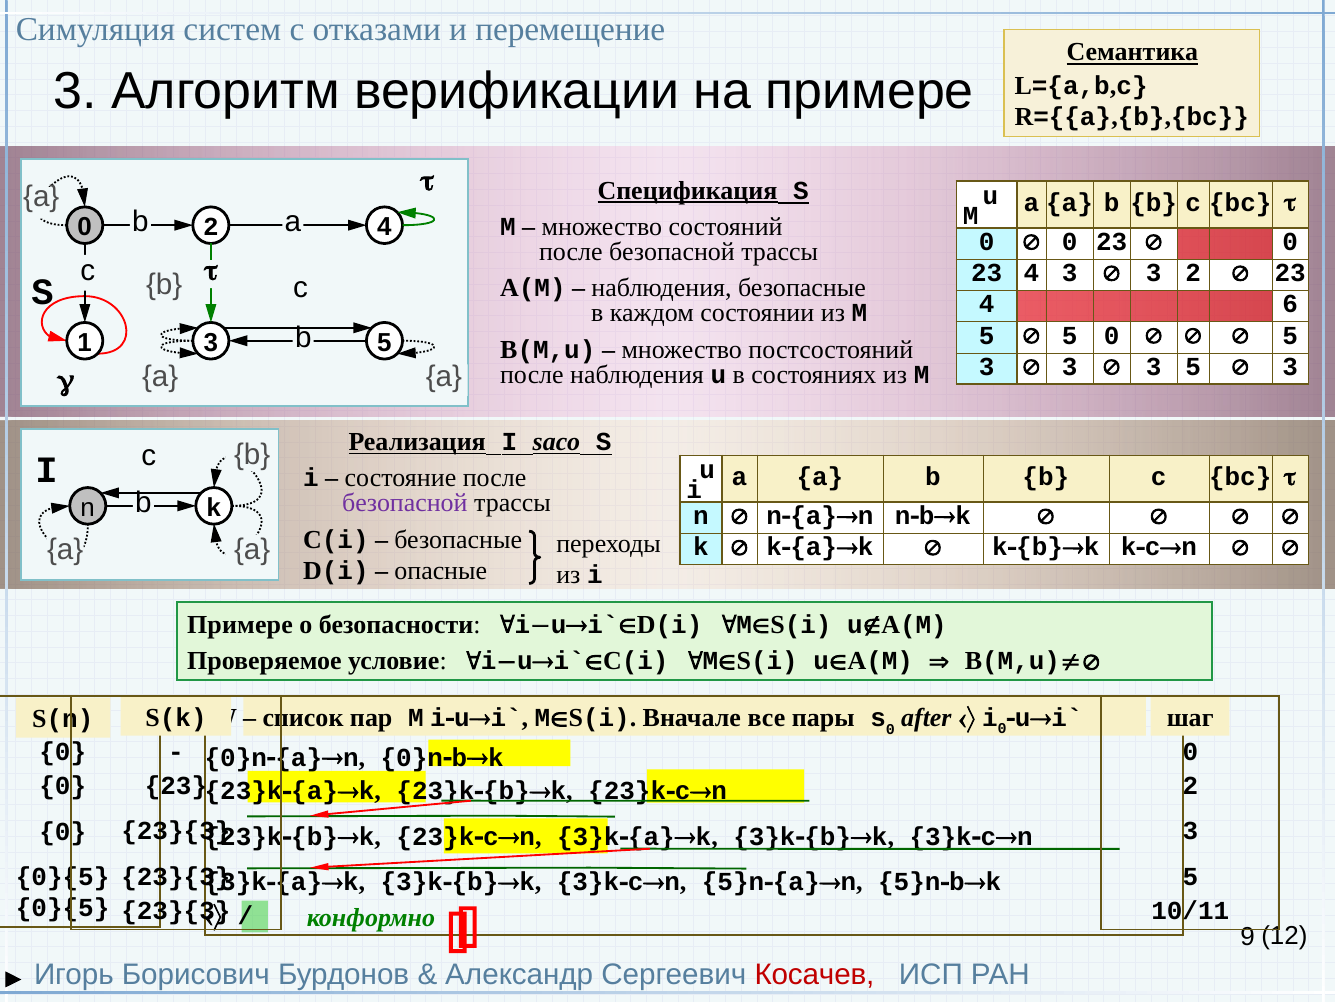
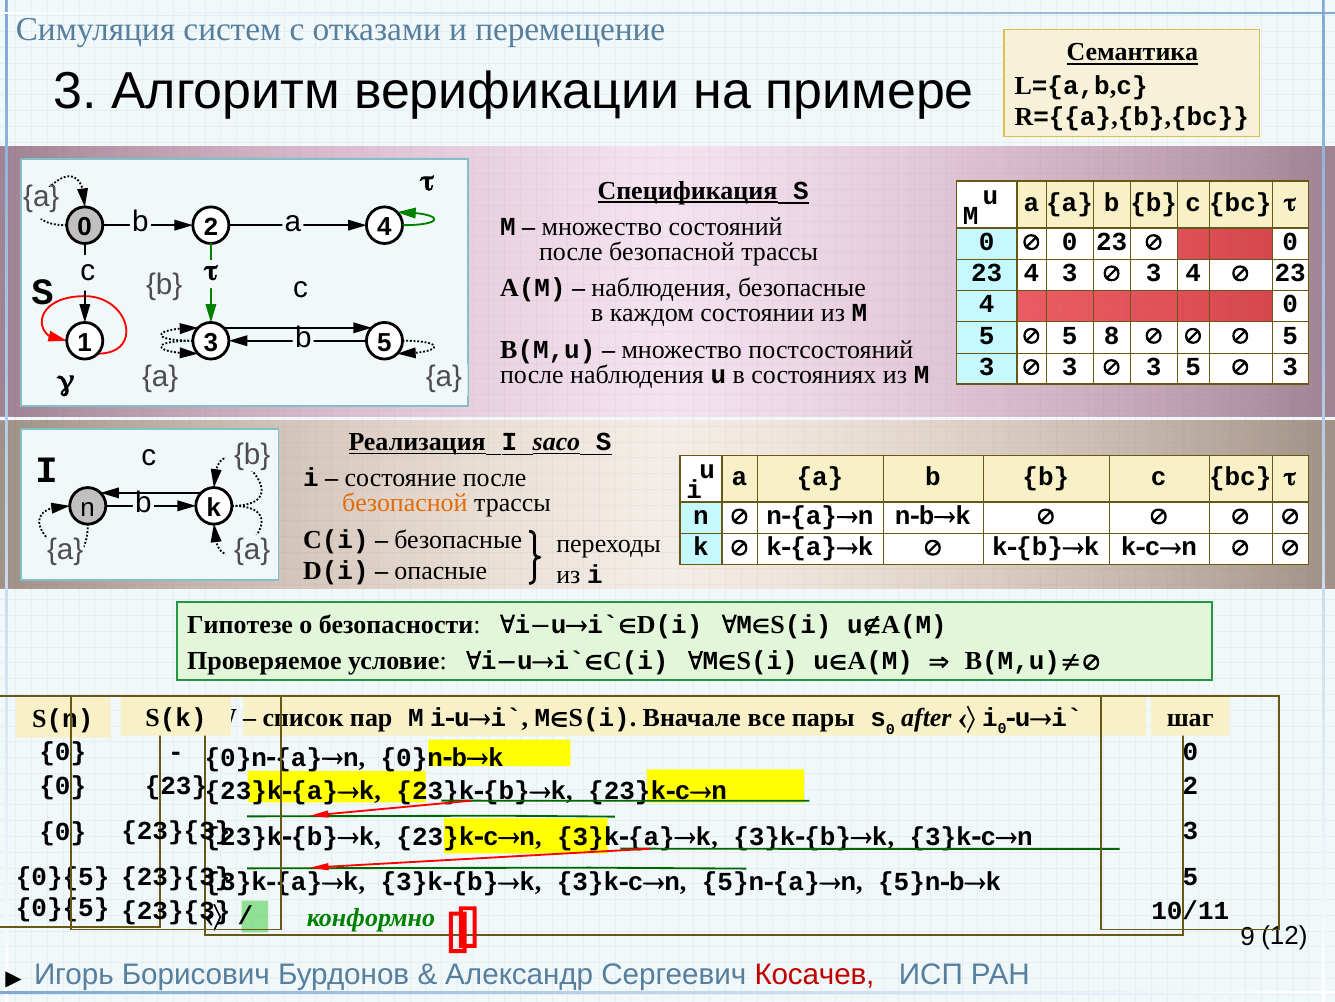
3 2: 2 -> 4
4 6: 6 -> 0
5 0: 0 -> 8
безопасной at (405, 503) colour: purple -> orange
Примере at (240, 624): Примере -> Гипотезе
